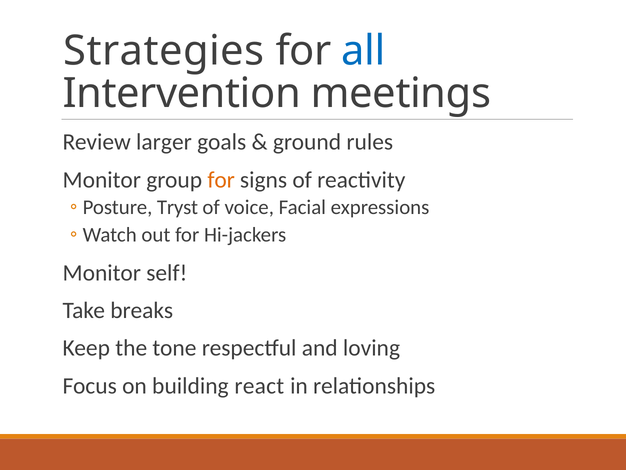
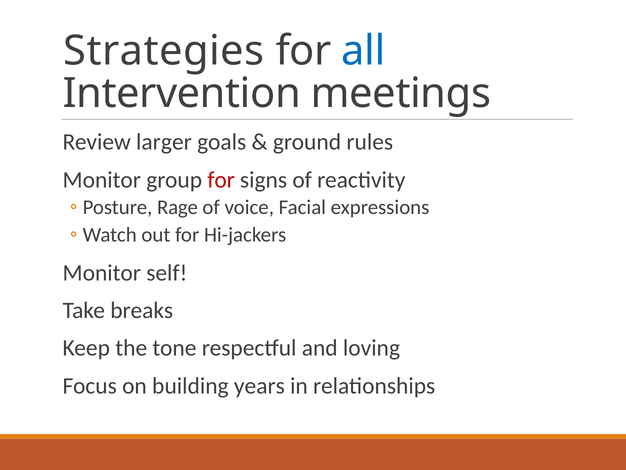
for at (221, 180) colour: orange -> red
Tryst: Tryst -> Rage
react: react -> years
